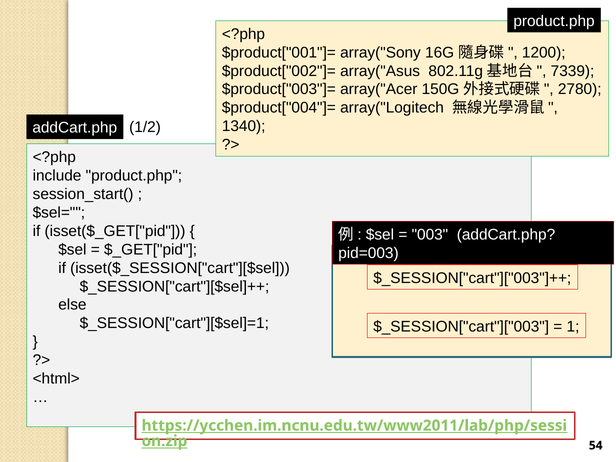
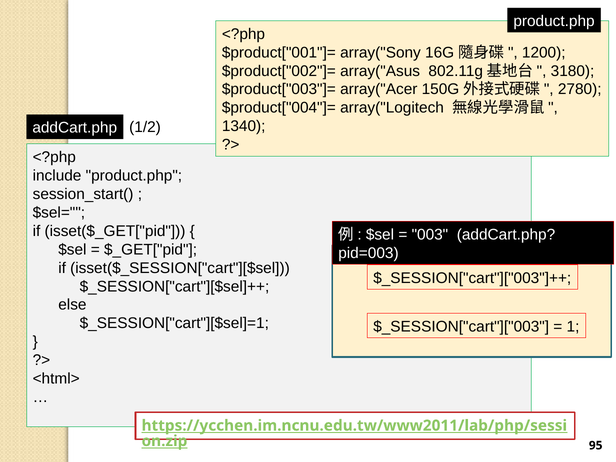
7339: 7339 -> 3180
54: 54 -> 95
